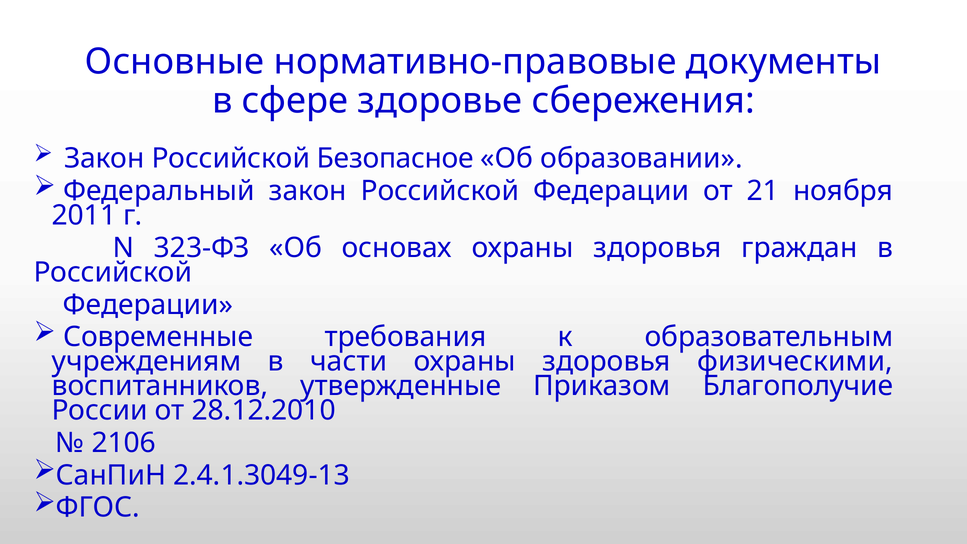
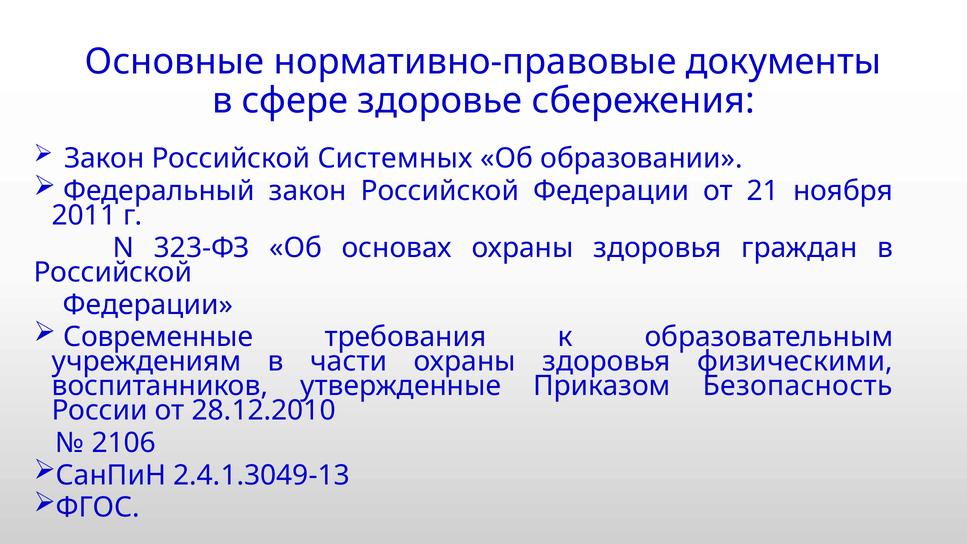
Безопасное: Безопасное -> Системных
Благополучие: Благополучие -> Безопасность
